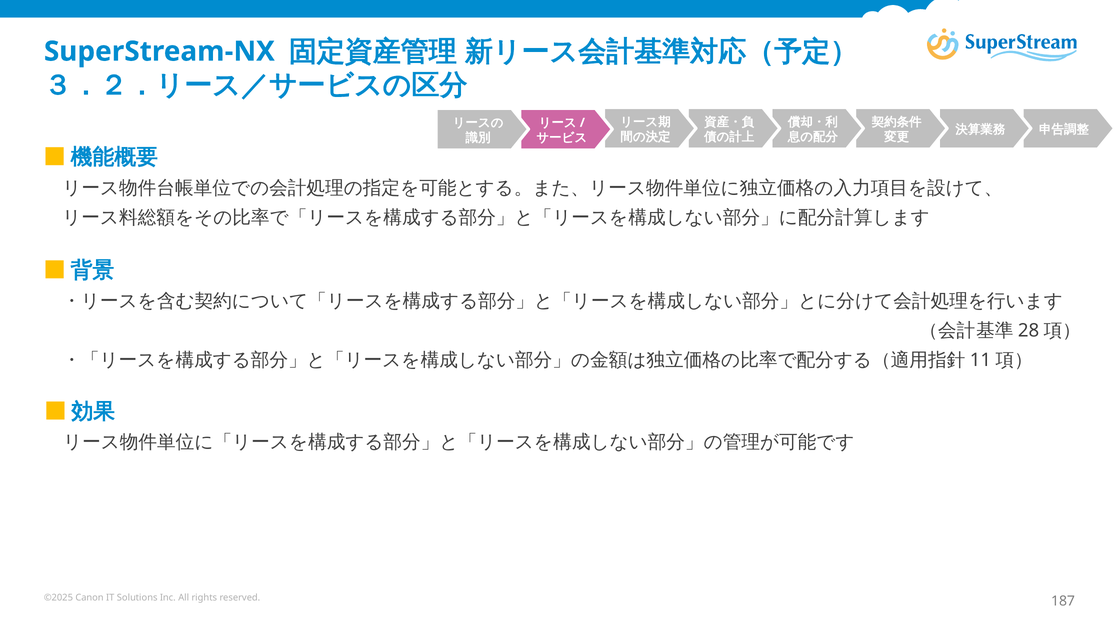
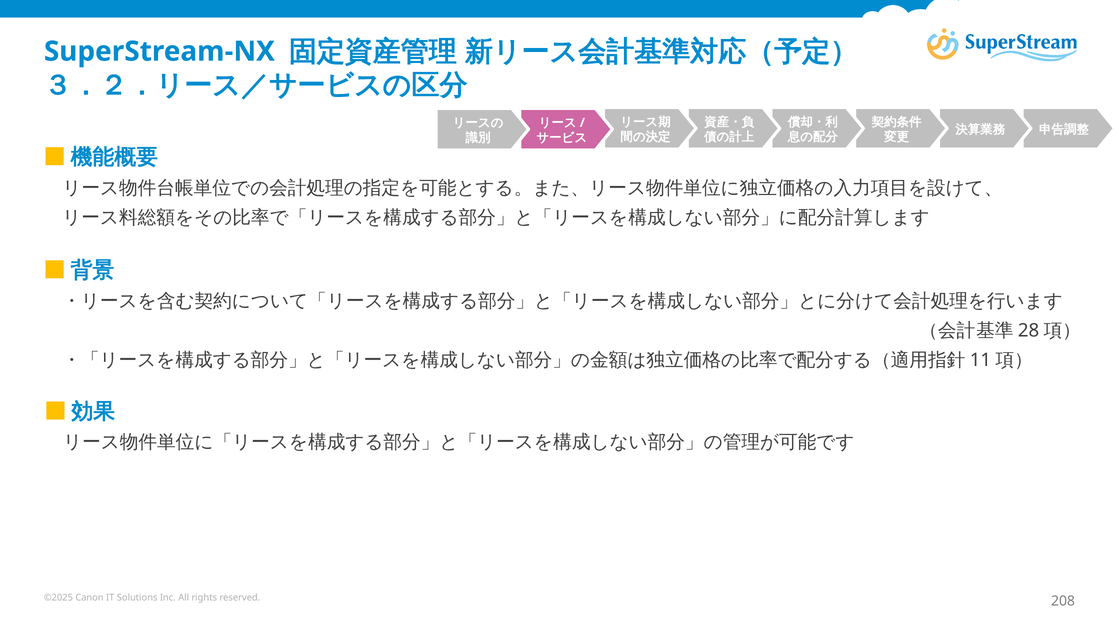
187: 187 -> 208
